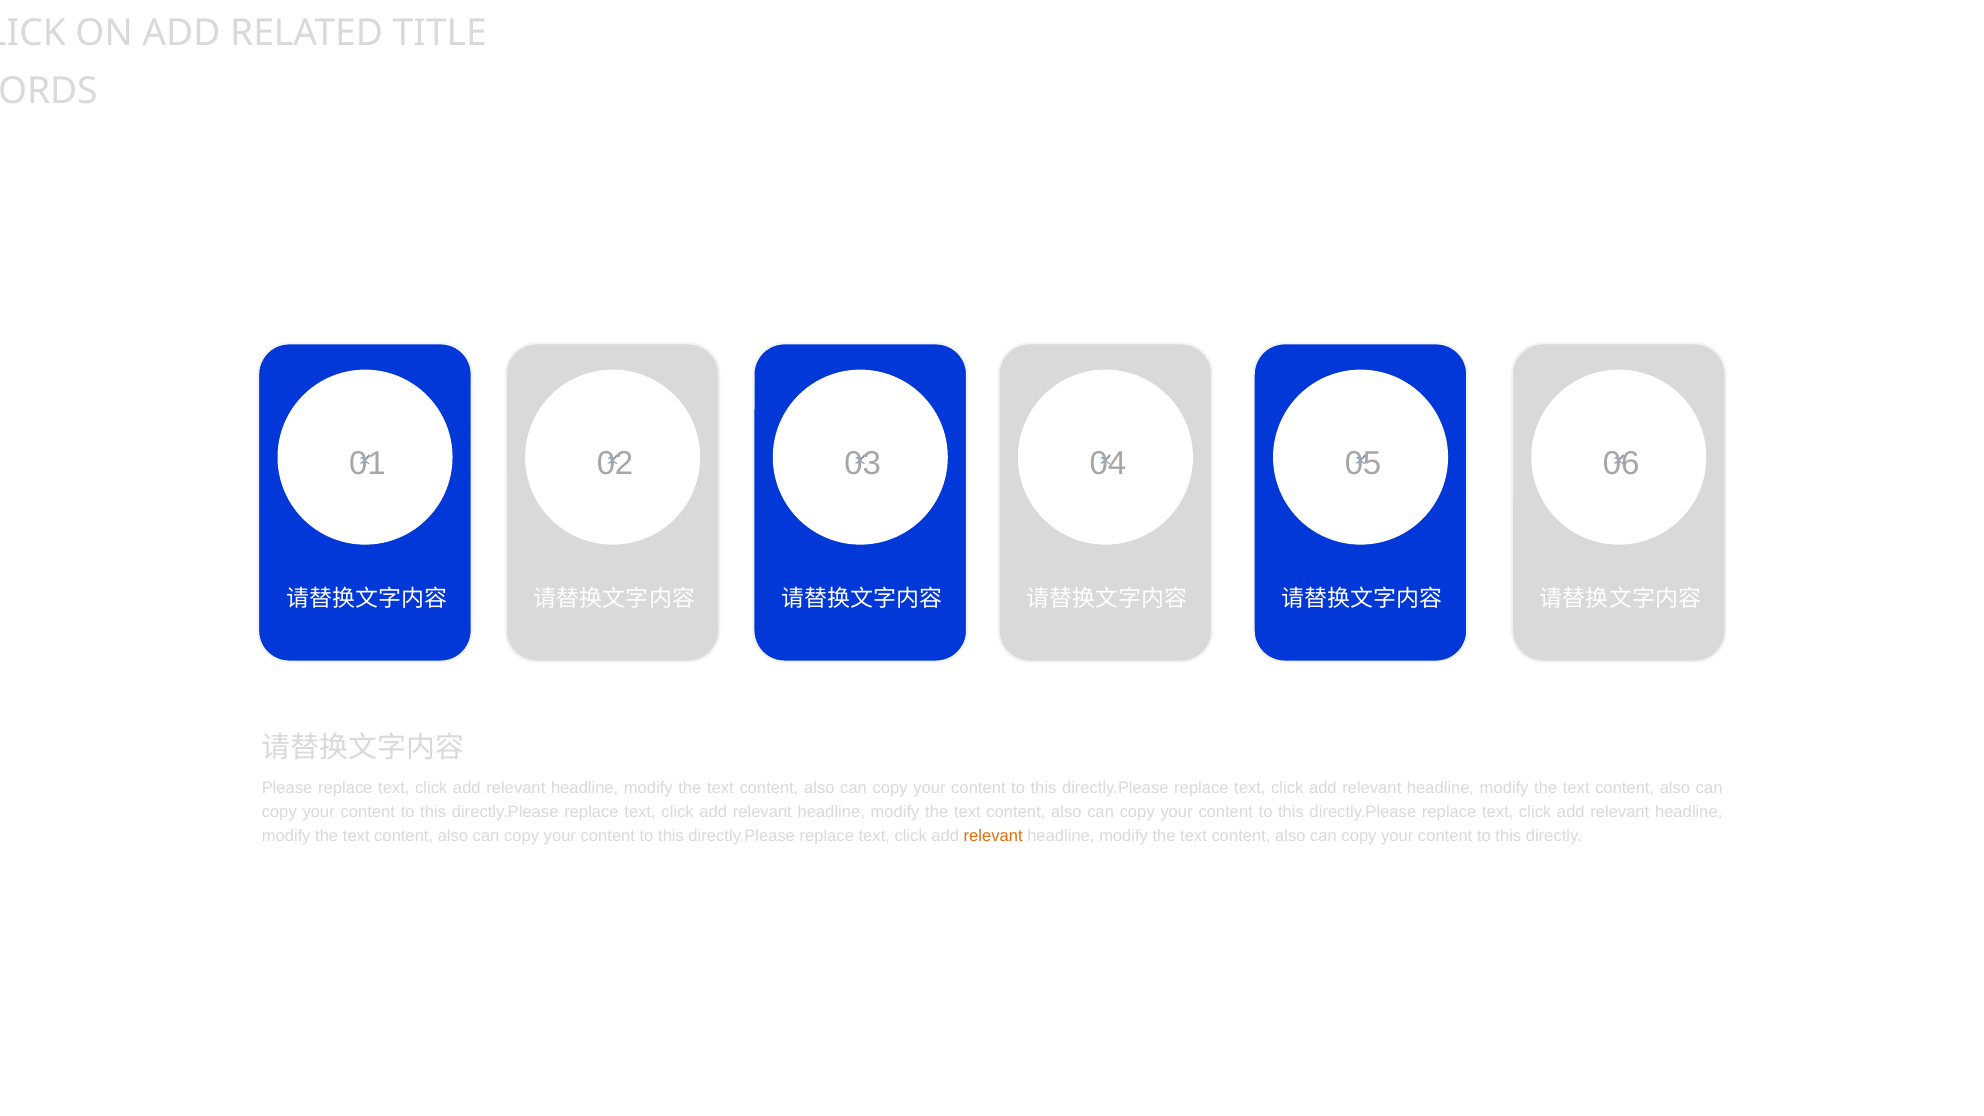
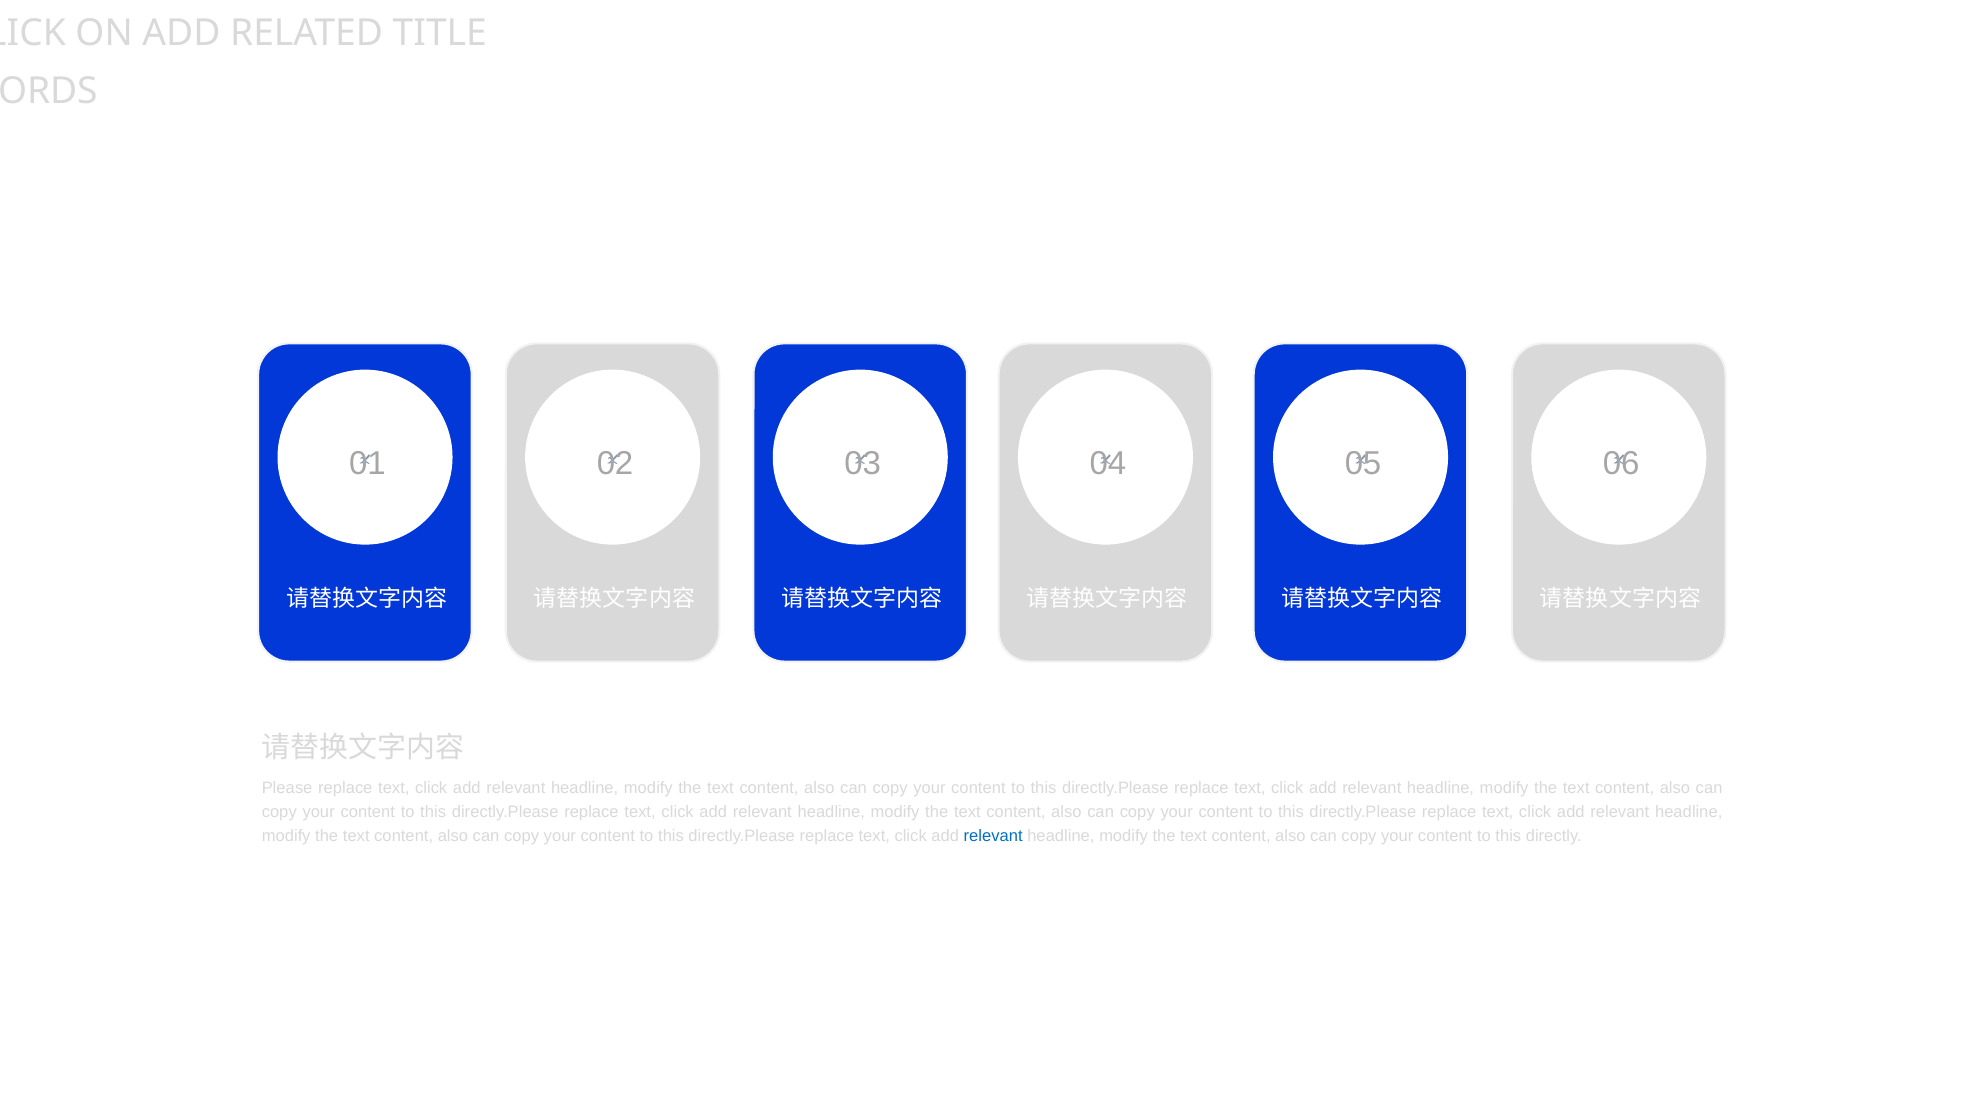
relevant at (993, 836) colour: orange -> blue
